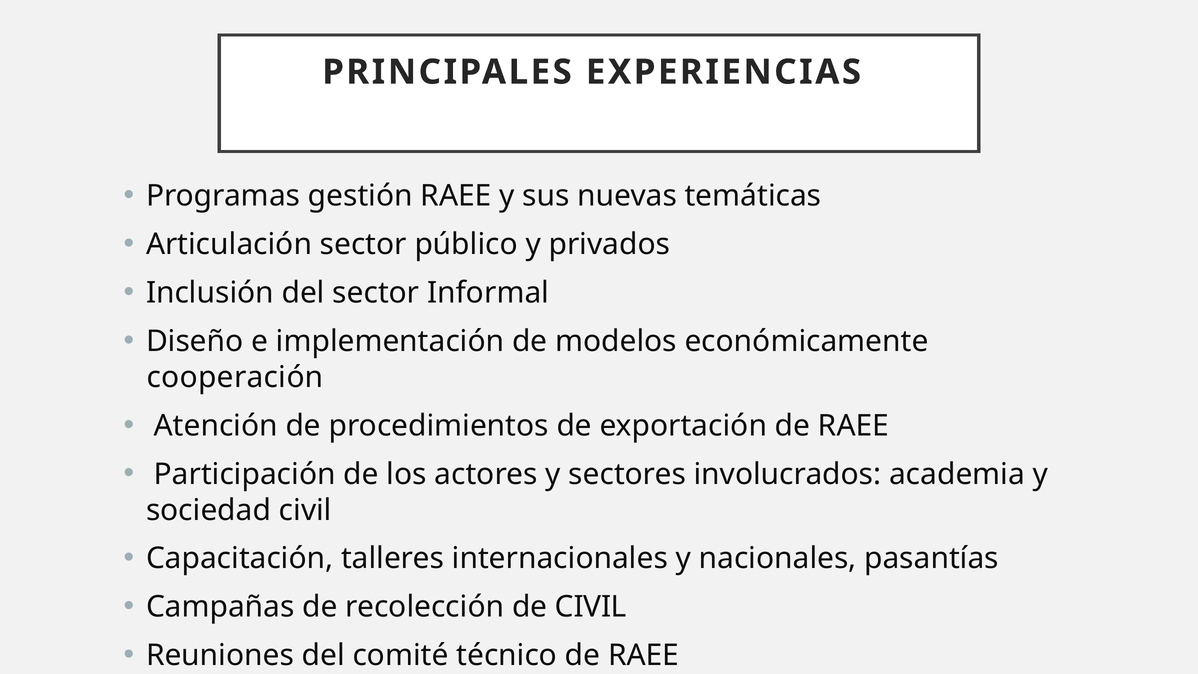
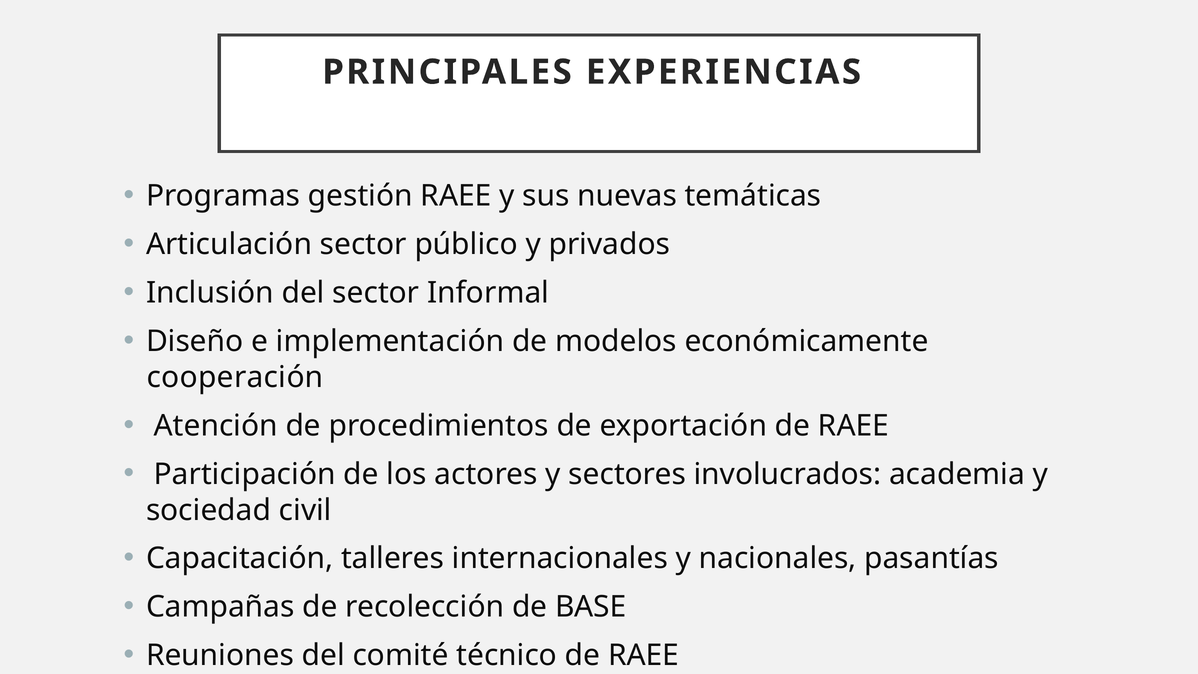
de CIVIL: CIVIL -> BASE
